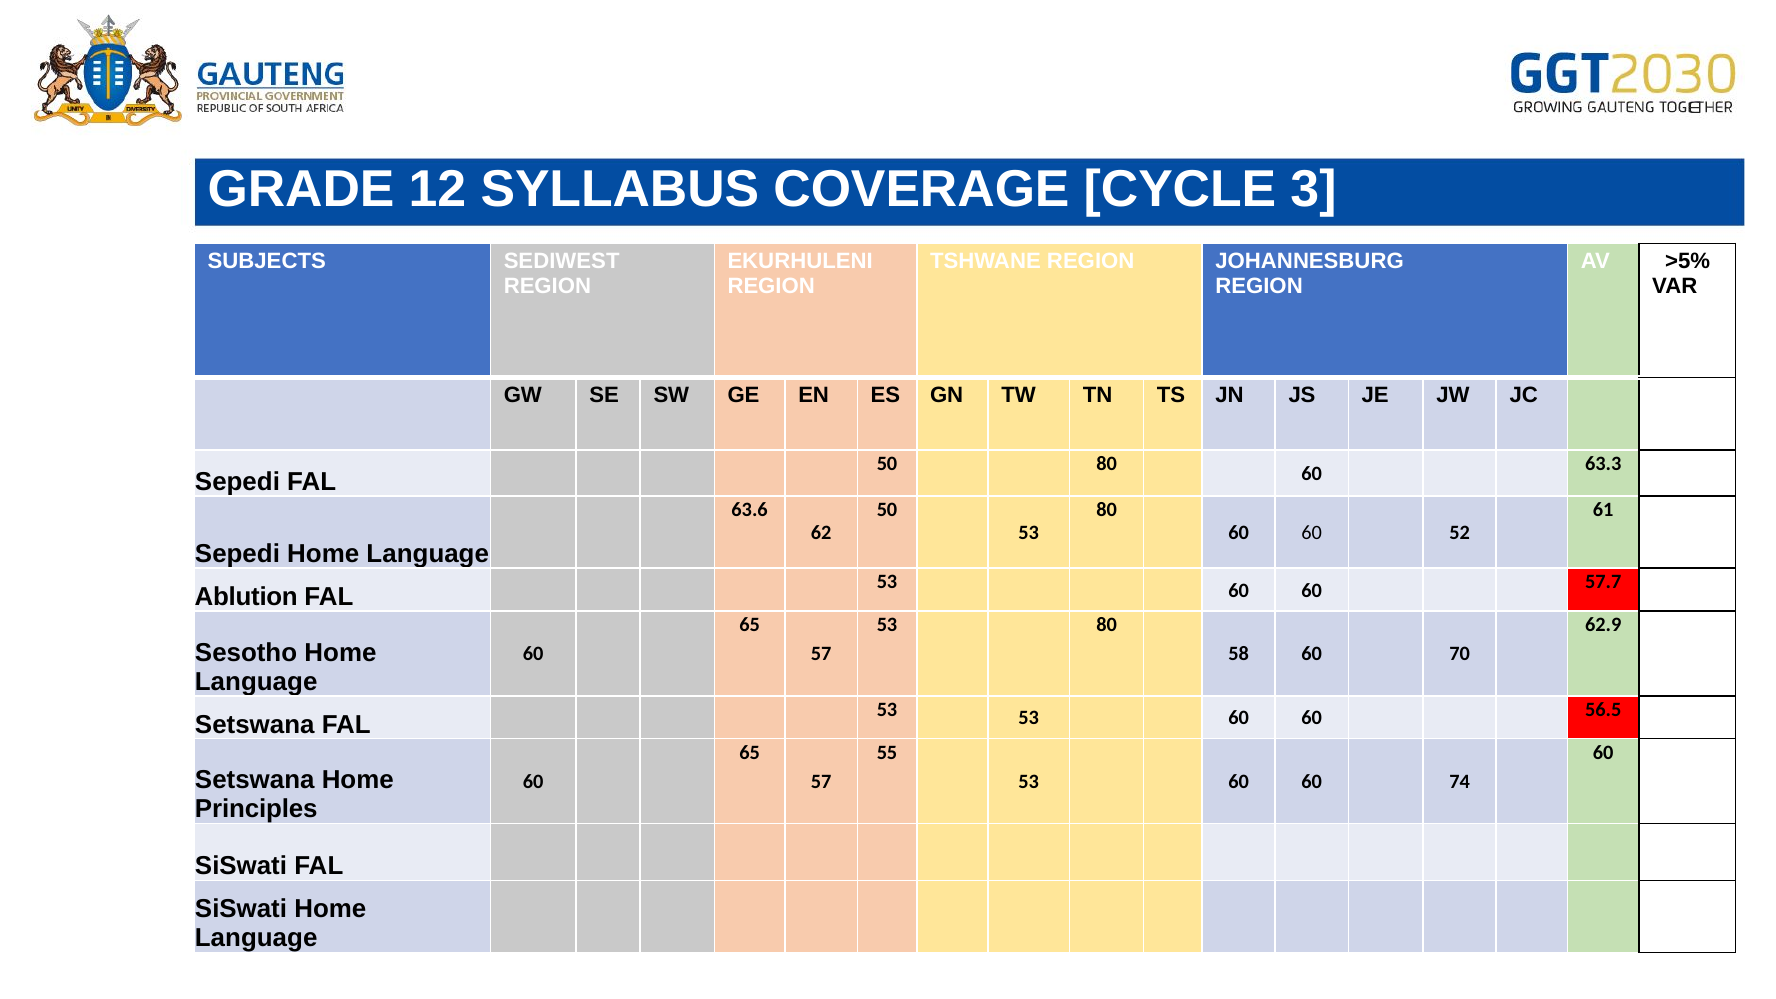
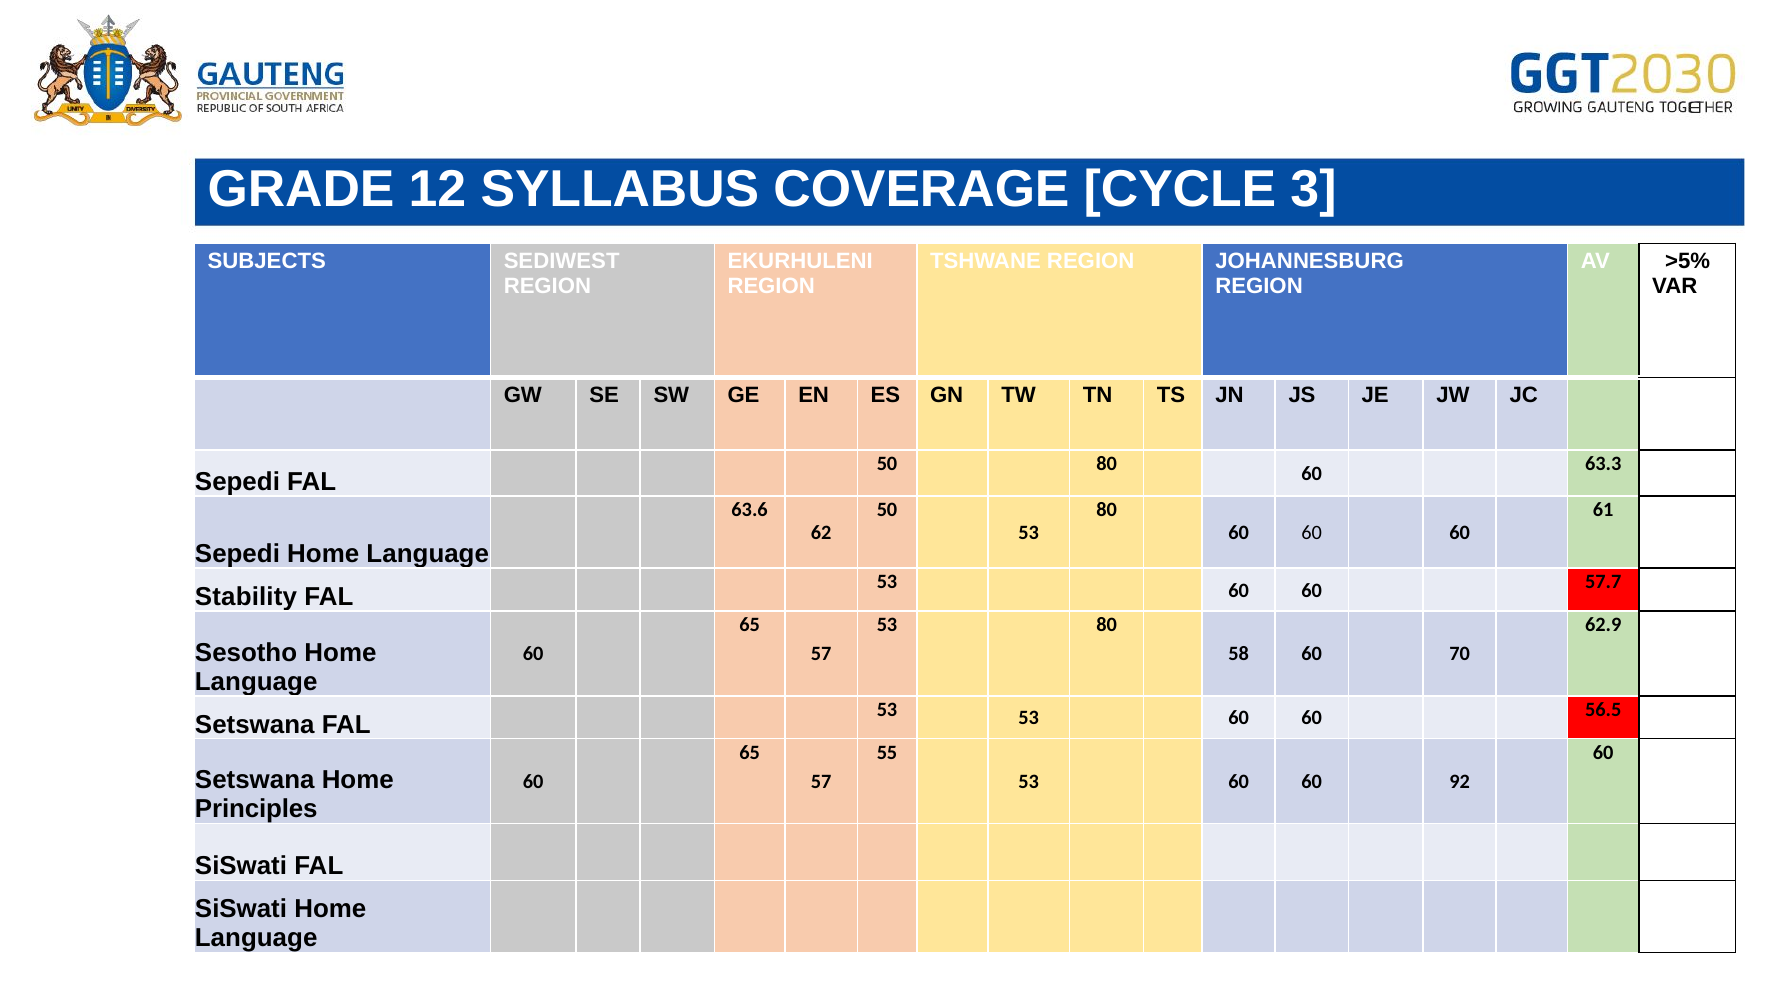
60 60 52: 52 -> 60
Ablution: Ablution -> Stability
74: 74 -> 92
